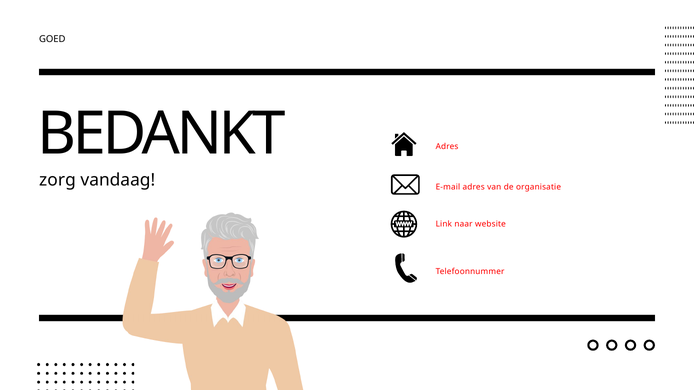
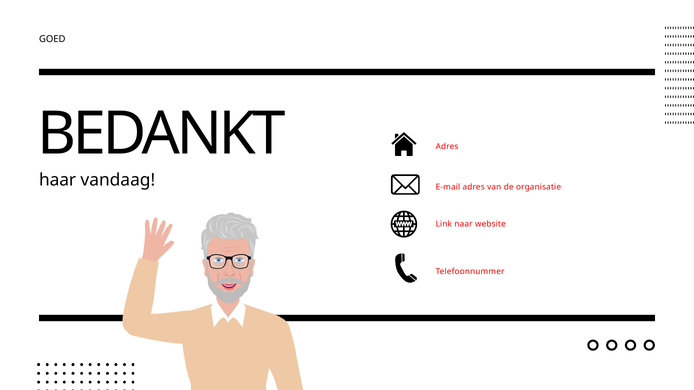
zorg: zorg -> haar
